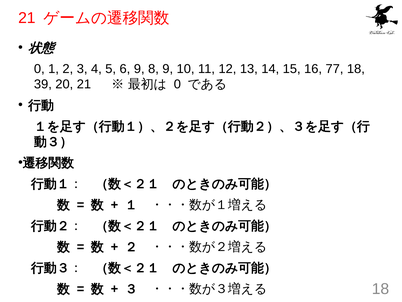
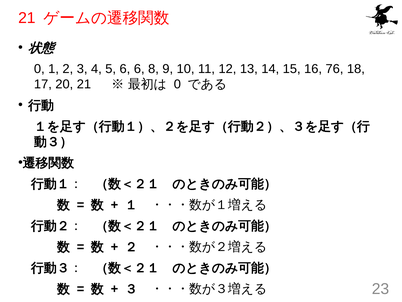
6 9: 9 -> 6
77: 77 -> 76
39: 39 -> 17
18 at (380, 289): 18 -> 23
